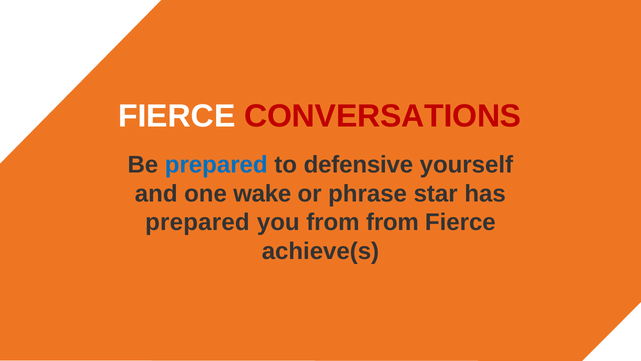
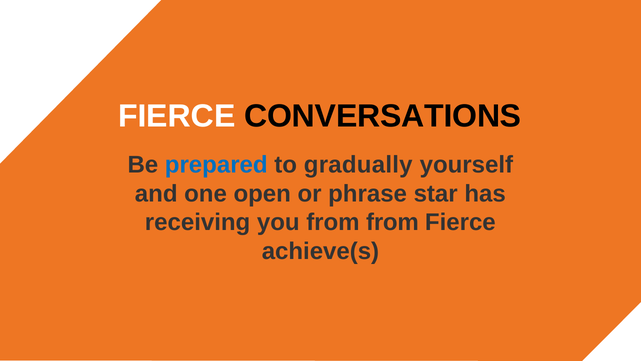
CONVERSATIONS colour: red -> black
defensive: defensive -> gradually
wake: wake -> open
prepared at (197, 222): prepared -> receiving
